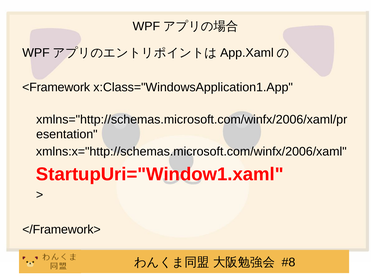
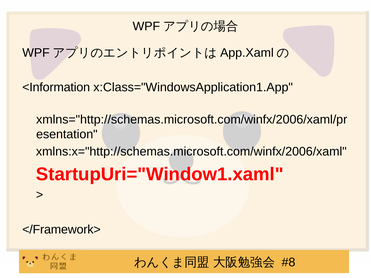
<Framework: <Framework -> <Information
